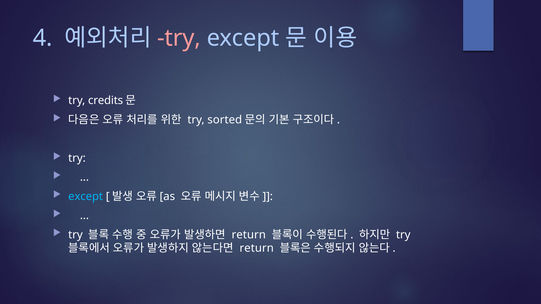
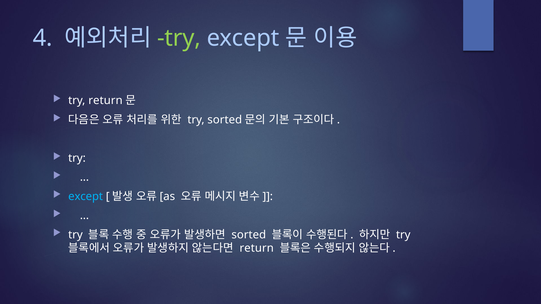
try at (179, 38) colour: pink -> light green
try credits: credits -> return
return at (249, 235): return -> sorted
